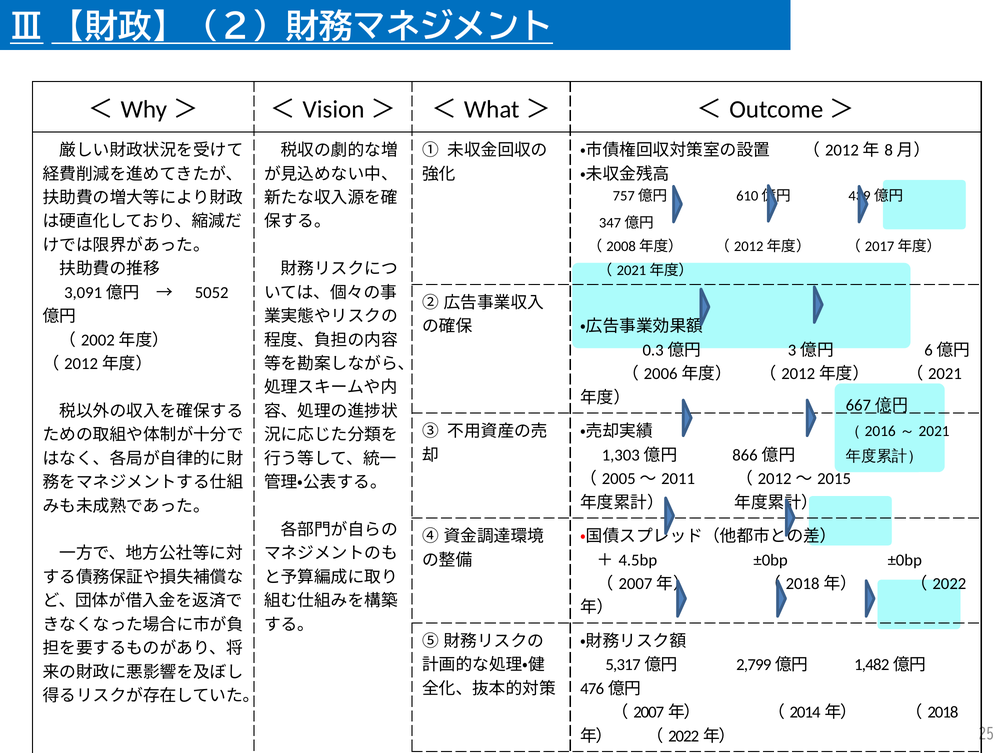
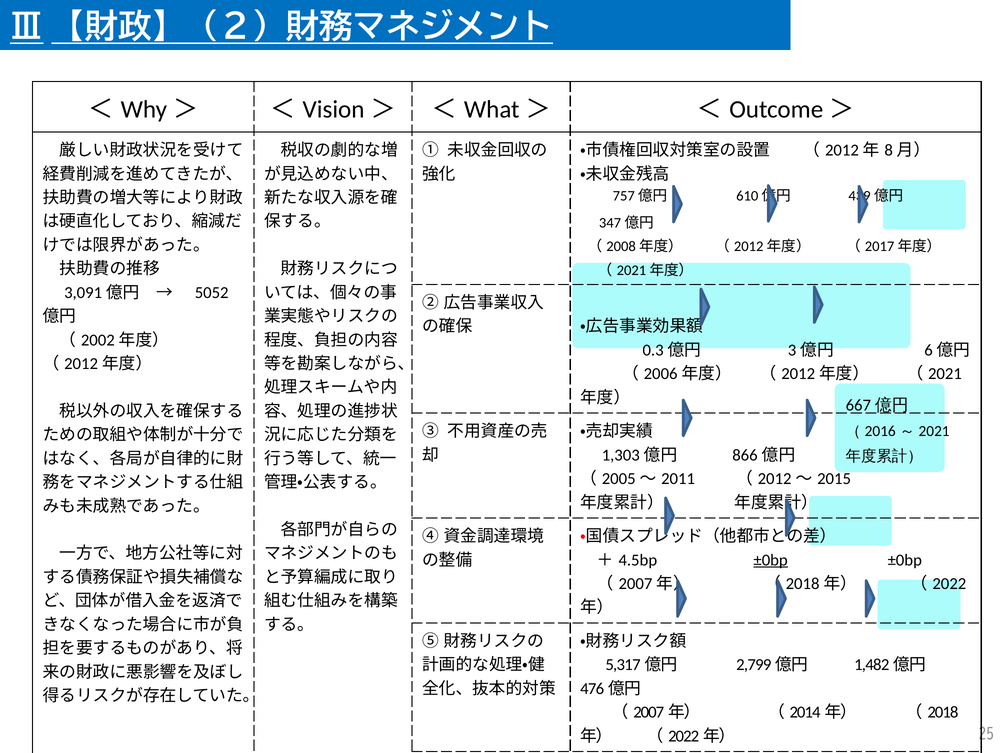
±0bp at (771, 560) underline: none -> present
